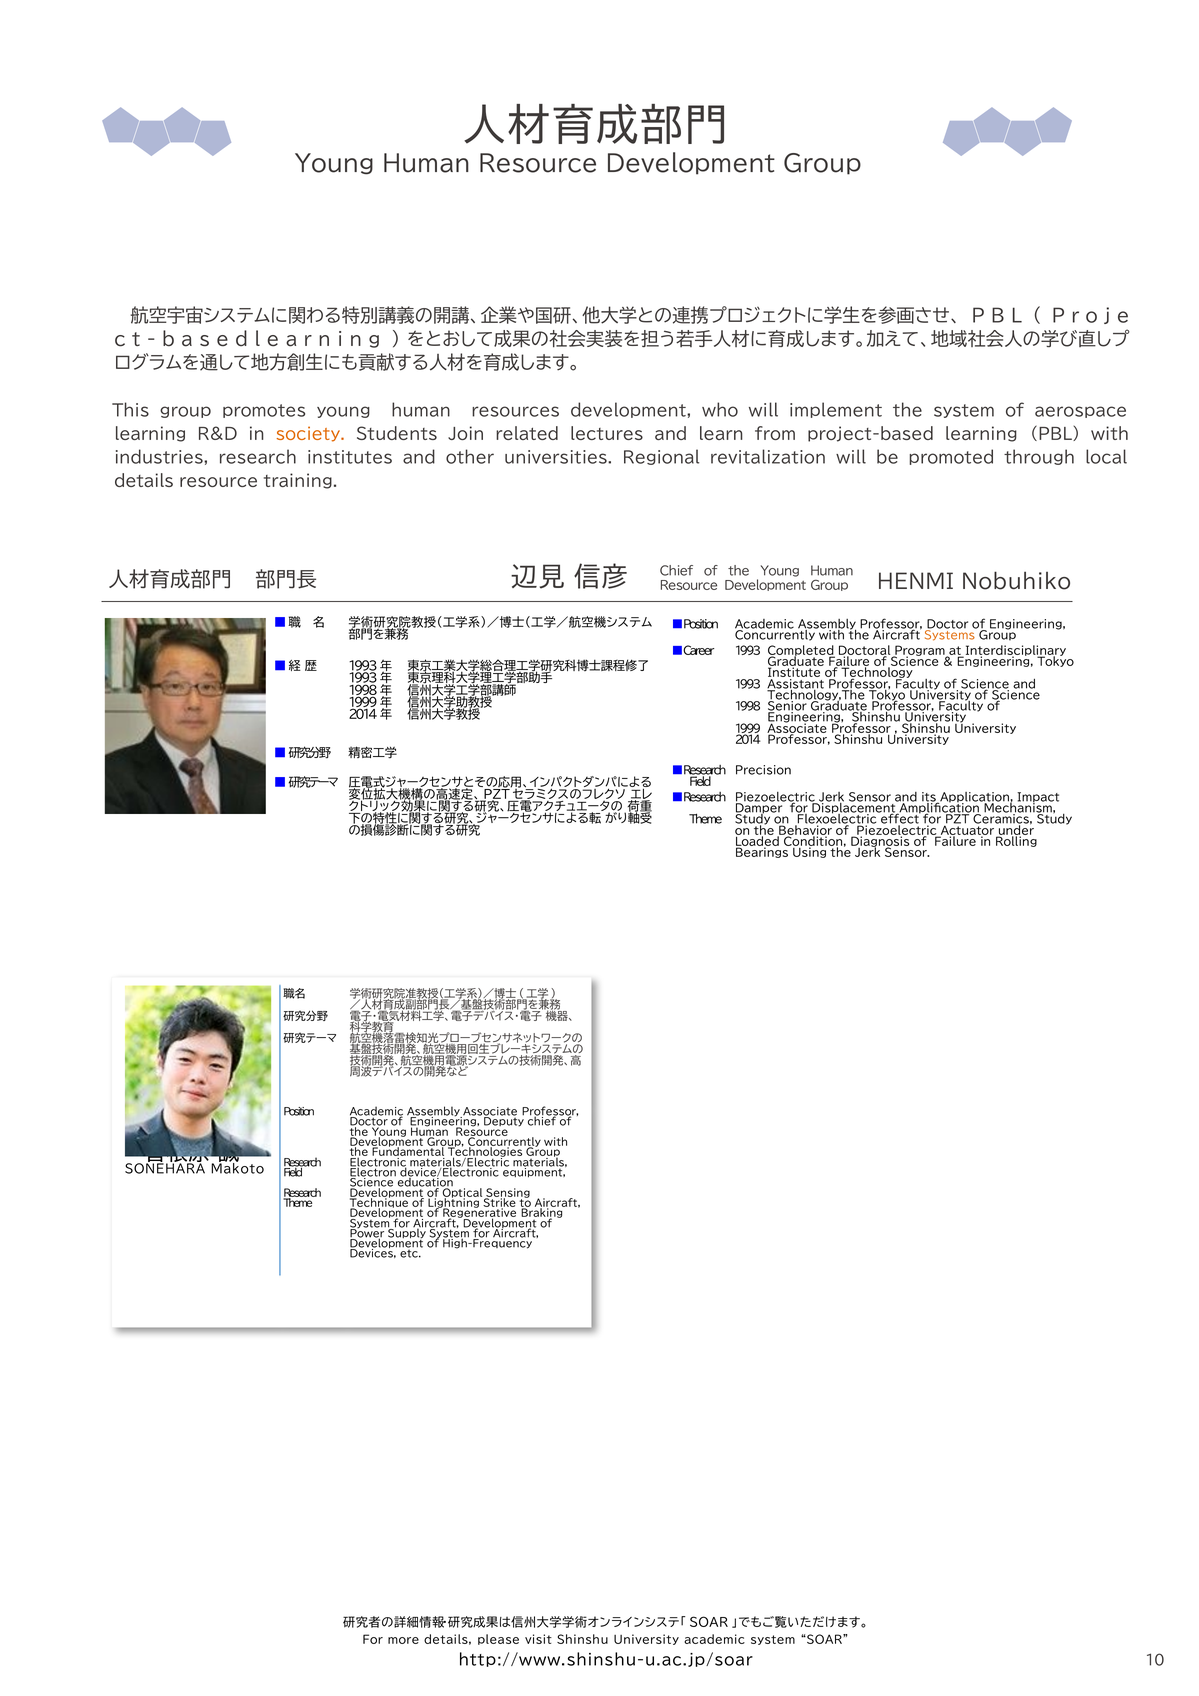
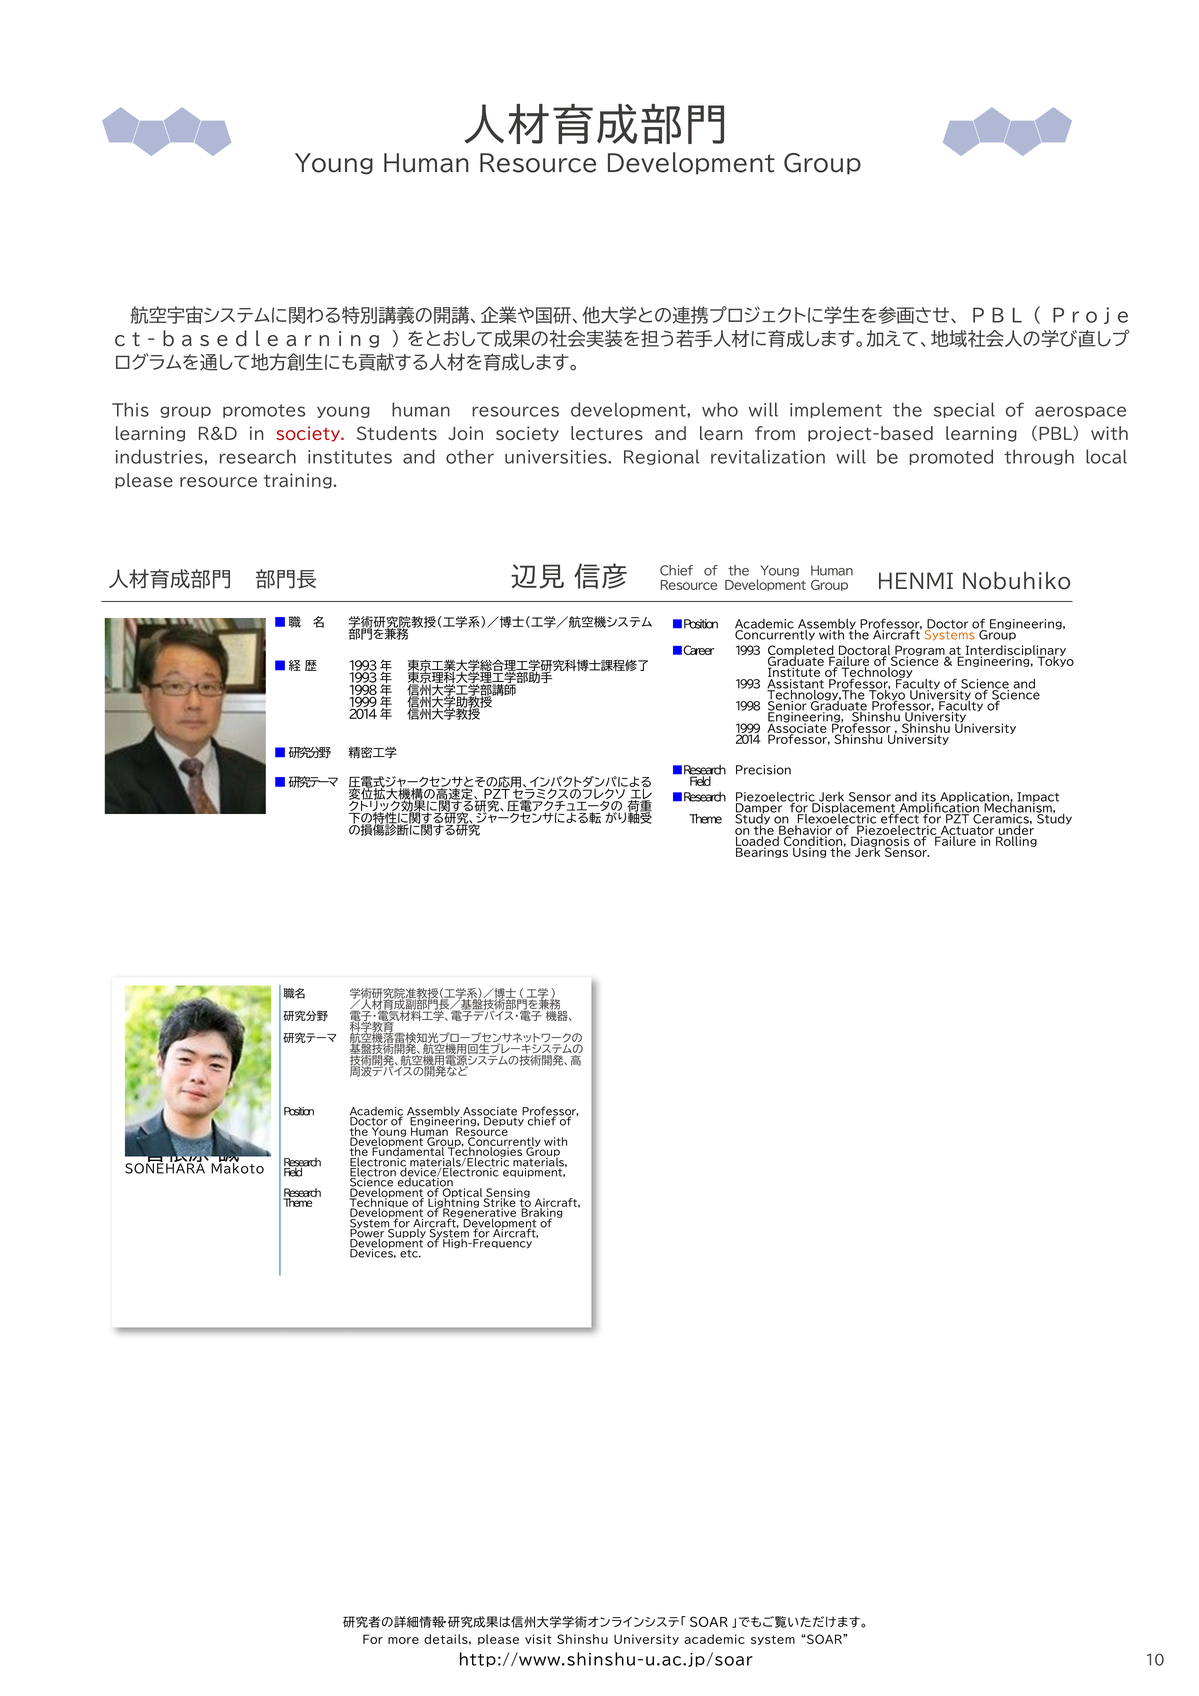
the system: system -> special
society at (310, 435) colour: orange -> red
Join related: related -> society
details at (144, 481): details -> please
